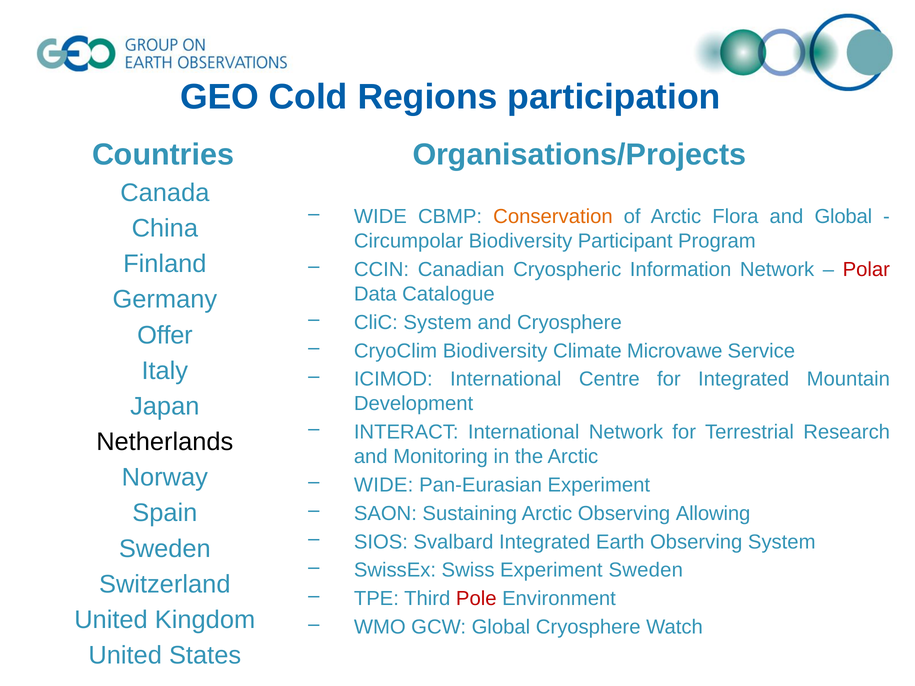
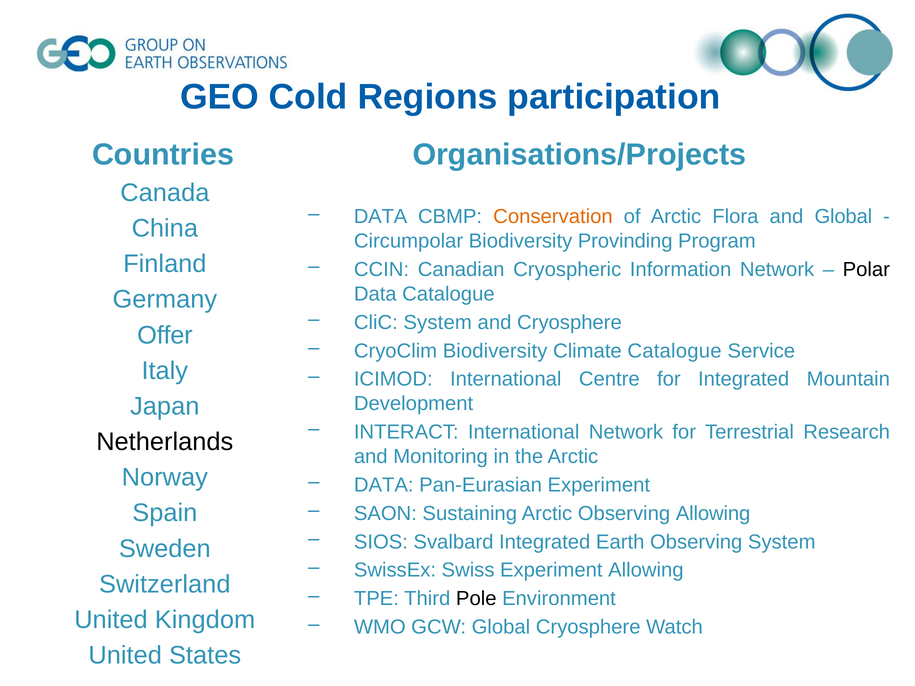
WIDE at (380, 217): WIDE -> DATA
Participant: Participant -> Provinding
Polar colour: red -> black
Climate Microvawe: Microvawe -> Catalogue
WIDE at (384, 485): WIDE -> DATA
Experiment Sweden: Sweden -> Allowing
Pole colour: red -> black
